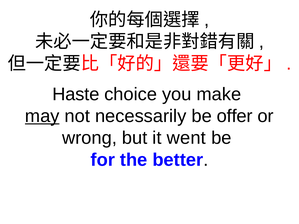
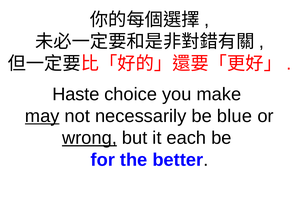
offer: offer -> blue
wrong underline: none -> present
went: went -> each
